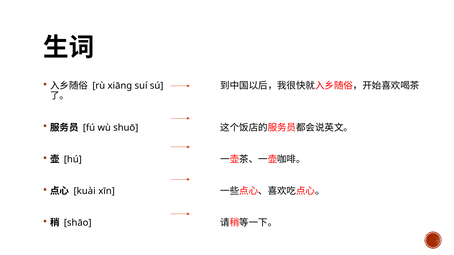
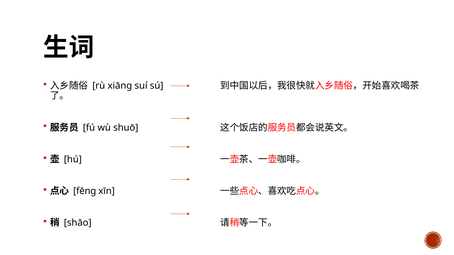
kuài: kuài -> fēng
